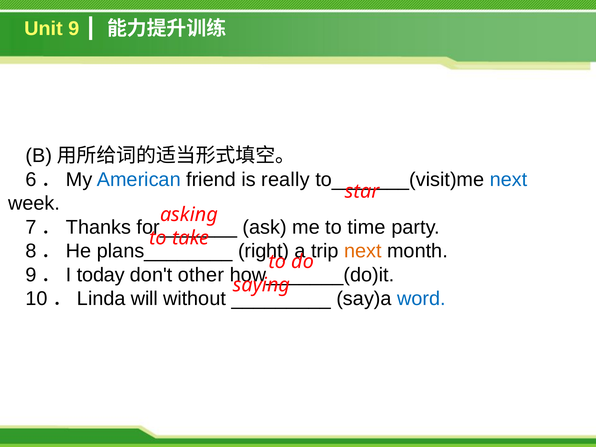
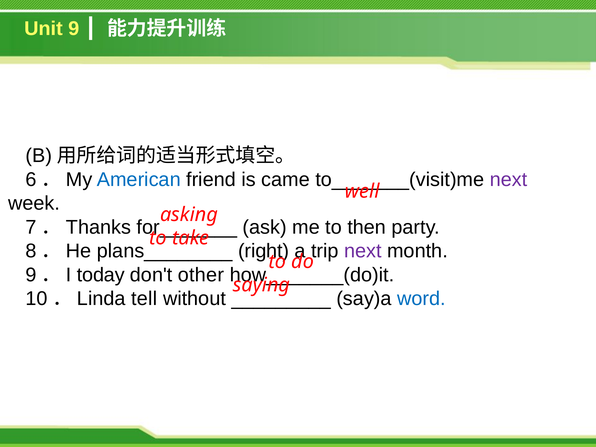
really: really -> came
next at (509, 180) colour: blue -> purple
star: star -> well
time: time -> then
next at (363, 251) colour: orange -> purple
will: will -> tell
